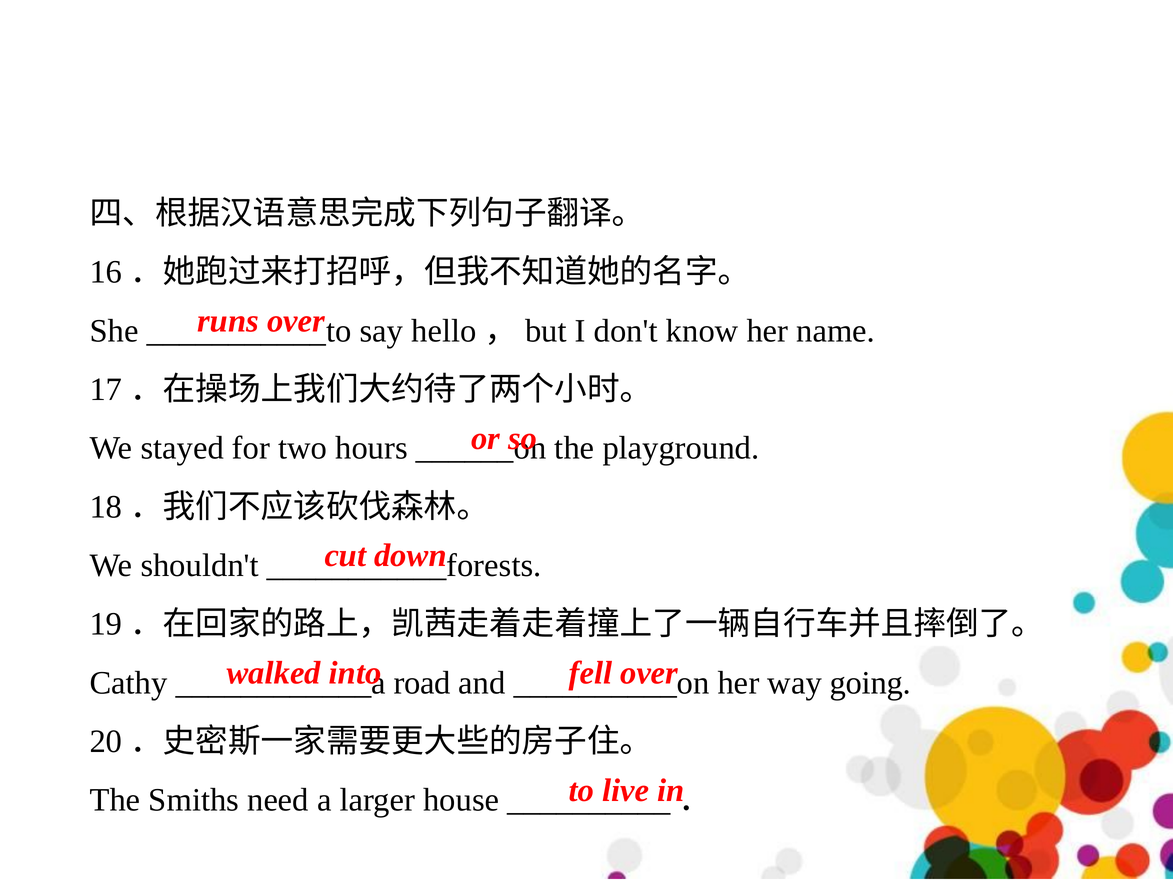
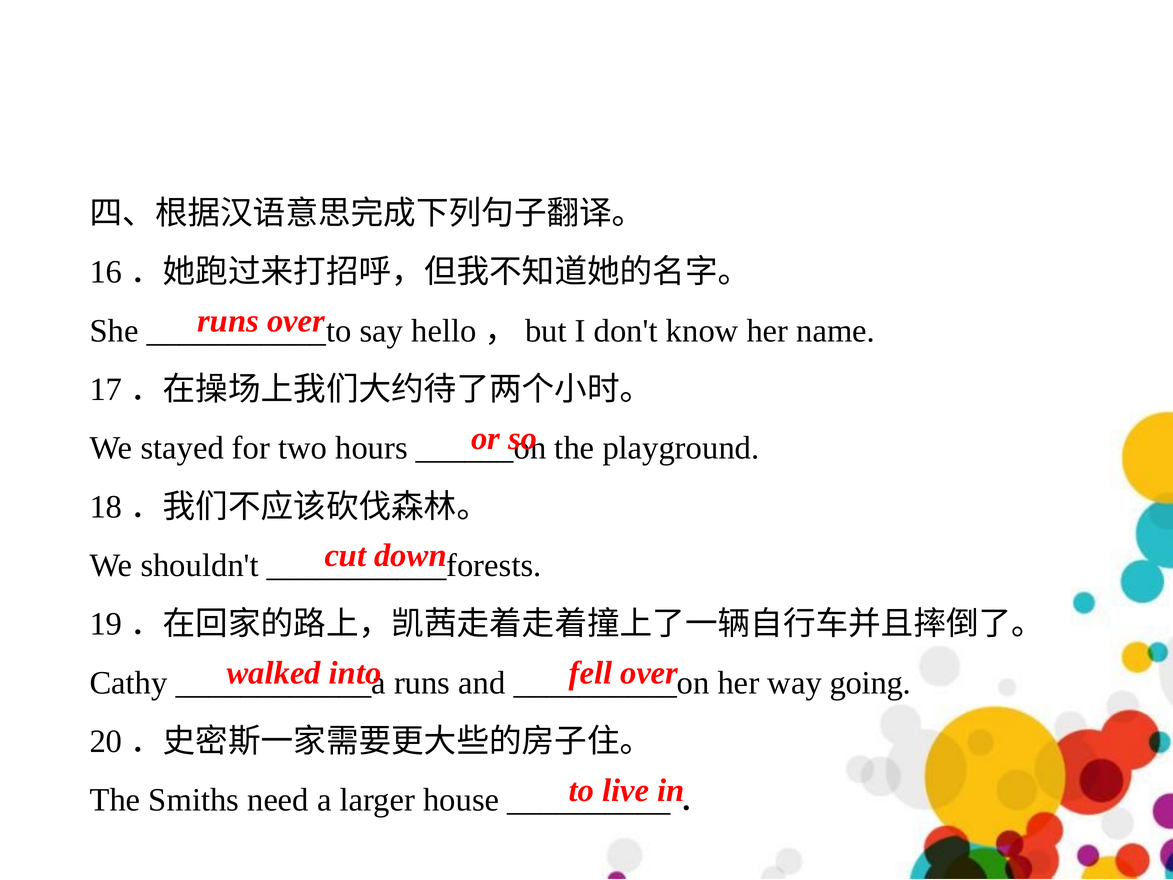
road at (422, 683): road -> runs
